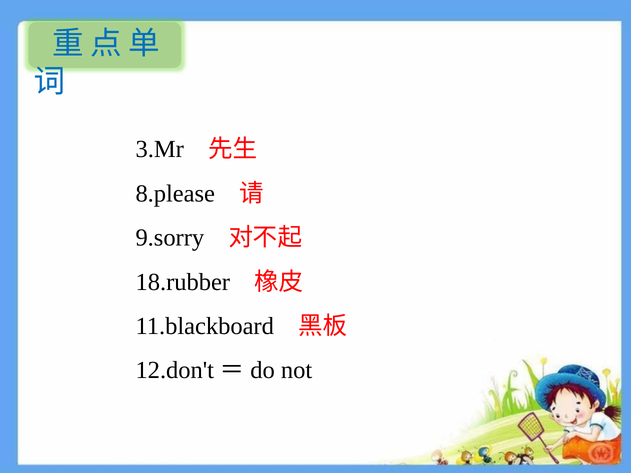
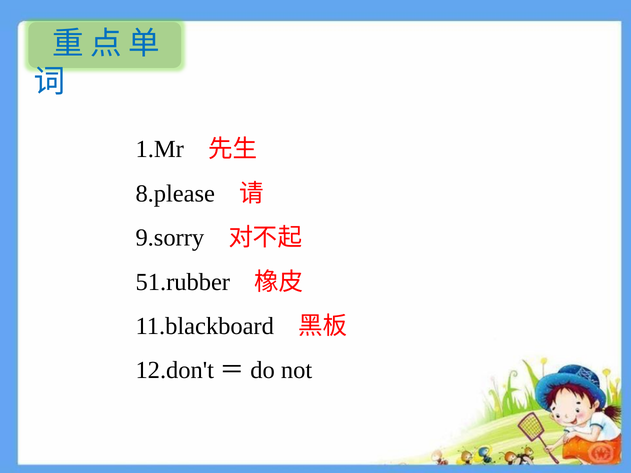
3.Mr: 3.Mr -> 1.Mr
18.rubber: 18.rubber -> 51.rubber
